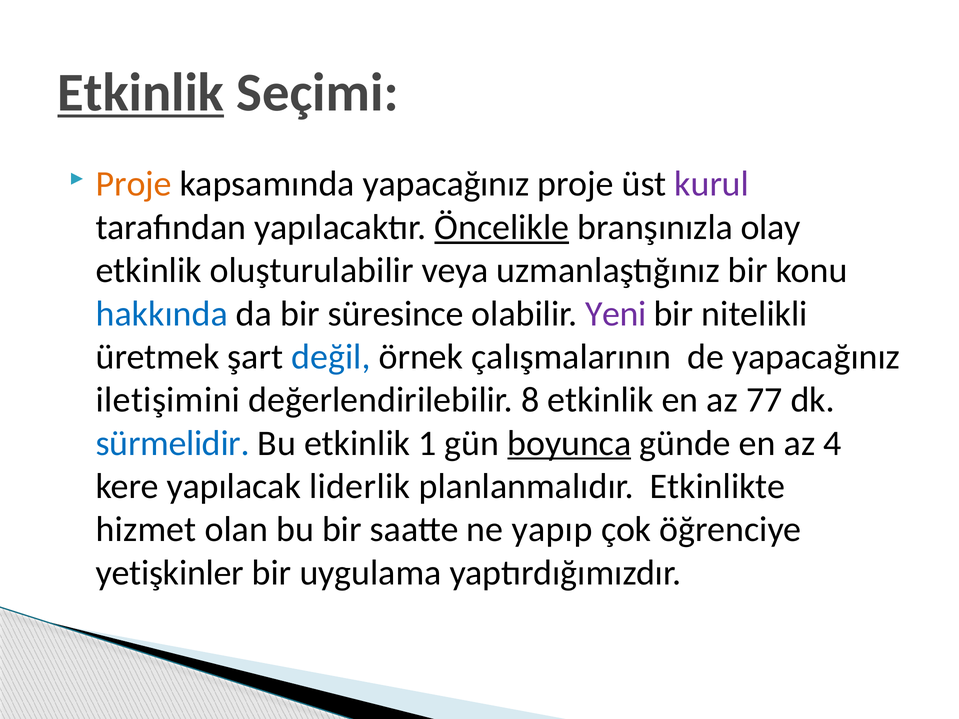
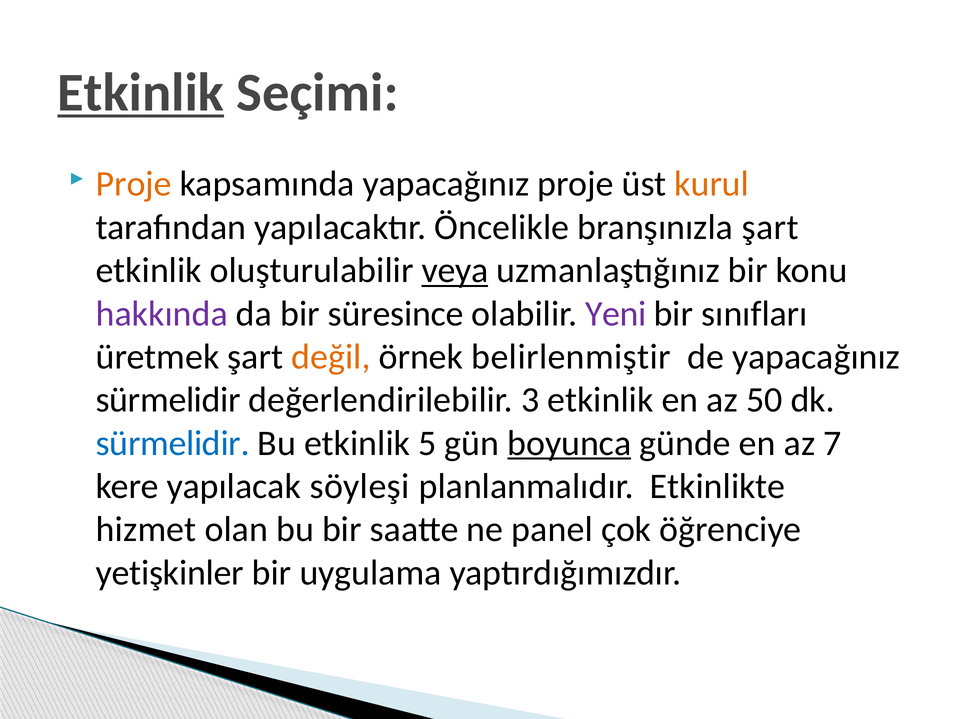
kurul colour: purple -> orange
Öncelikle underline: present -> none
branşınızla olay: olay -> şart
veya underline: none -> present
hakkında colour: blue -> purple
nitelikli: nitelikli -> sınıfları
değil colour: blue -> orange
çalışmalarının: çalışmalarının -> belirlenmiştir
iletişimini at (168, 400): iletişimini -> sürmelidir
8: 8 -> 3
77: 77 -> 50
1: 1 -> 5
4: 4 -> 7
liderlik: liderlik -> söyleşi
yapıp: yapıp -> panel
